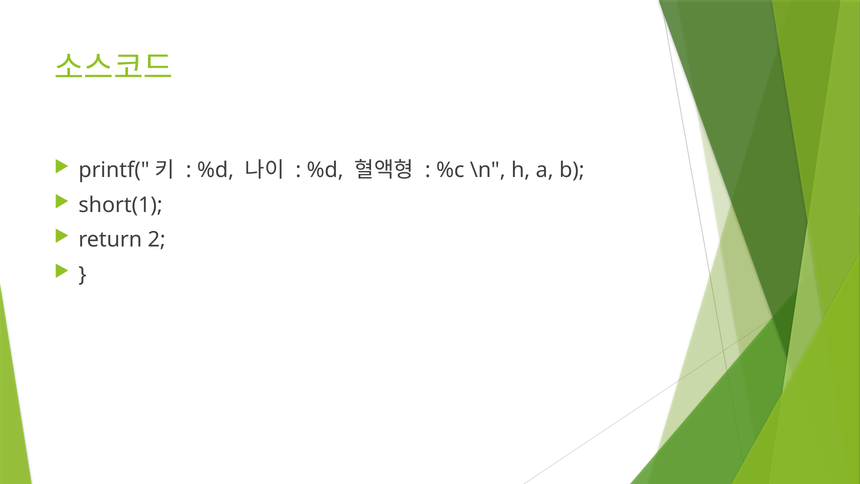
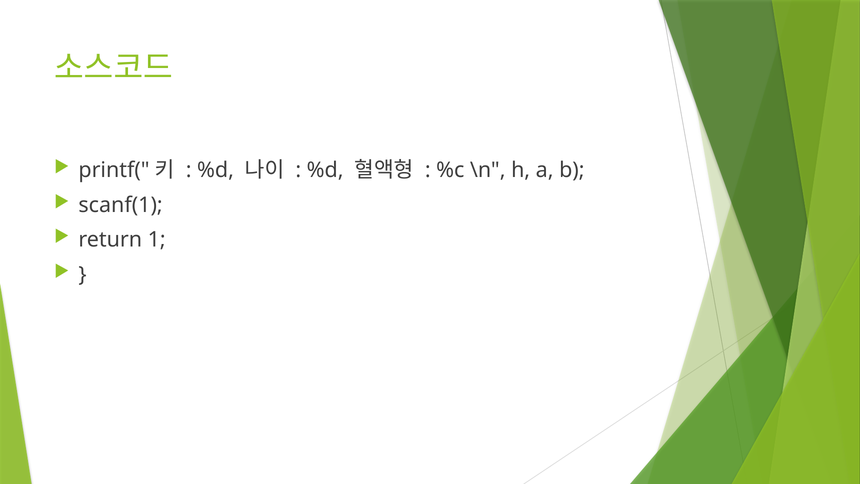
short(1: short(1 -> scanf(1
2: 2 -> 1
